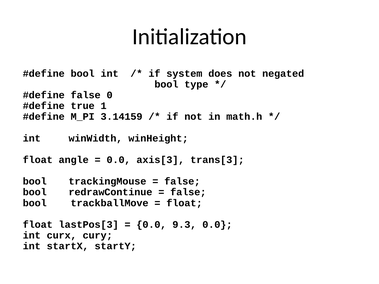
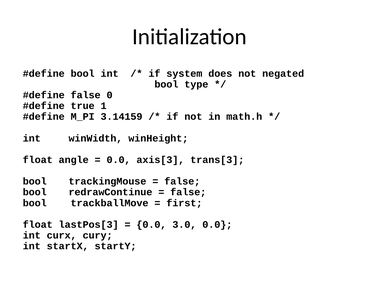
float at (184, 203): float -> first
9.3: 9.3 -> 3.0
